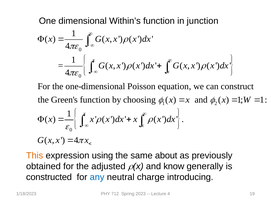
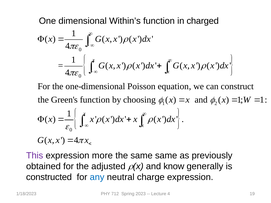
junction: junction -> charged
This colour: orange -> purple
using: using -> more
same about: about -> same
charge introducing: introducing -> expression
